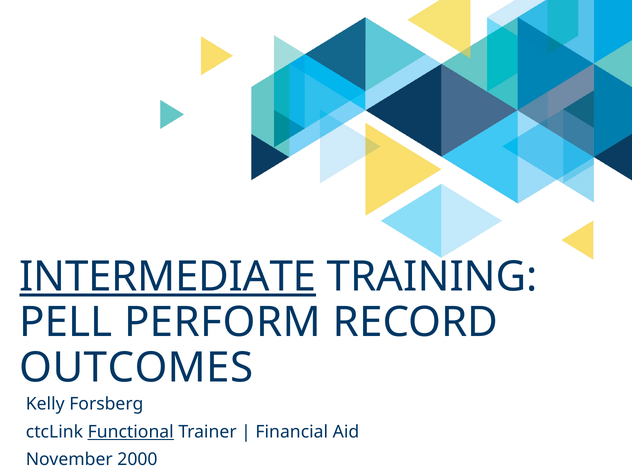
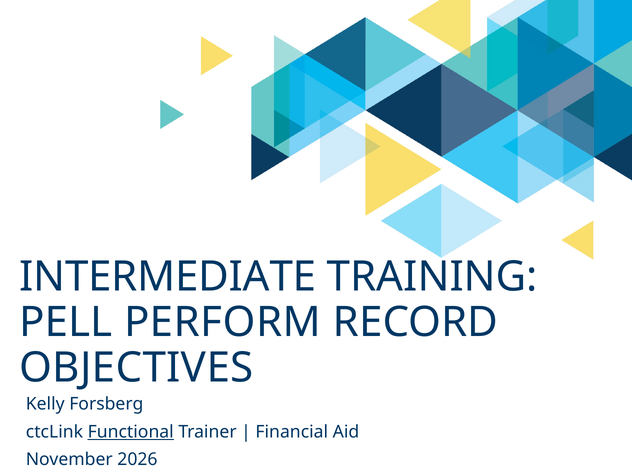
INTERMEDIATE underline: present -> none
OUTCOMES: OUTCOMES -> OBJECTIVES
2000: 2000 -> 2026
